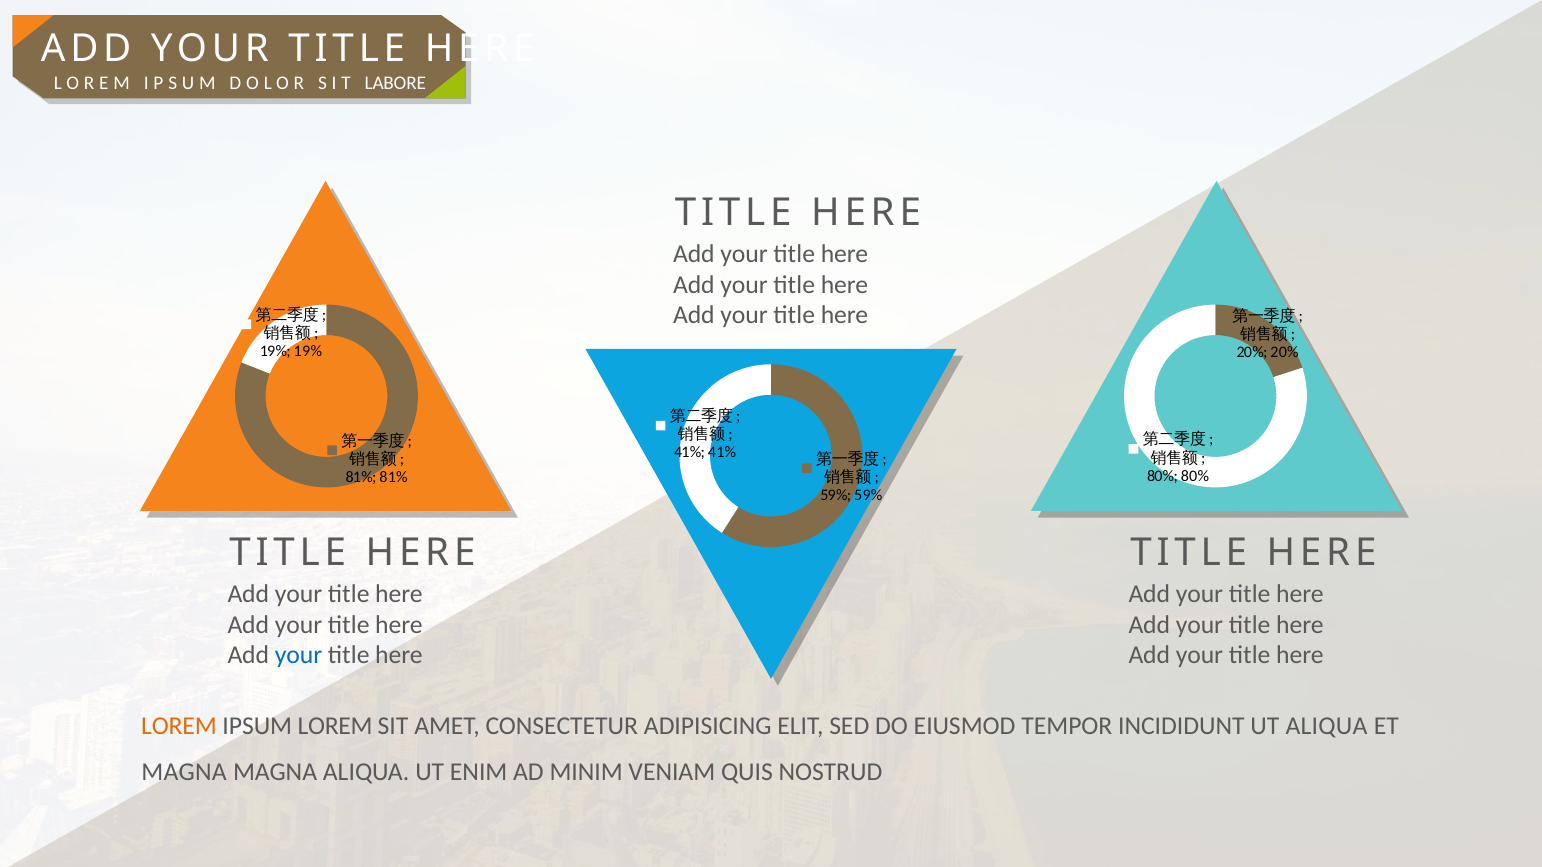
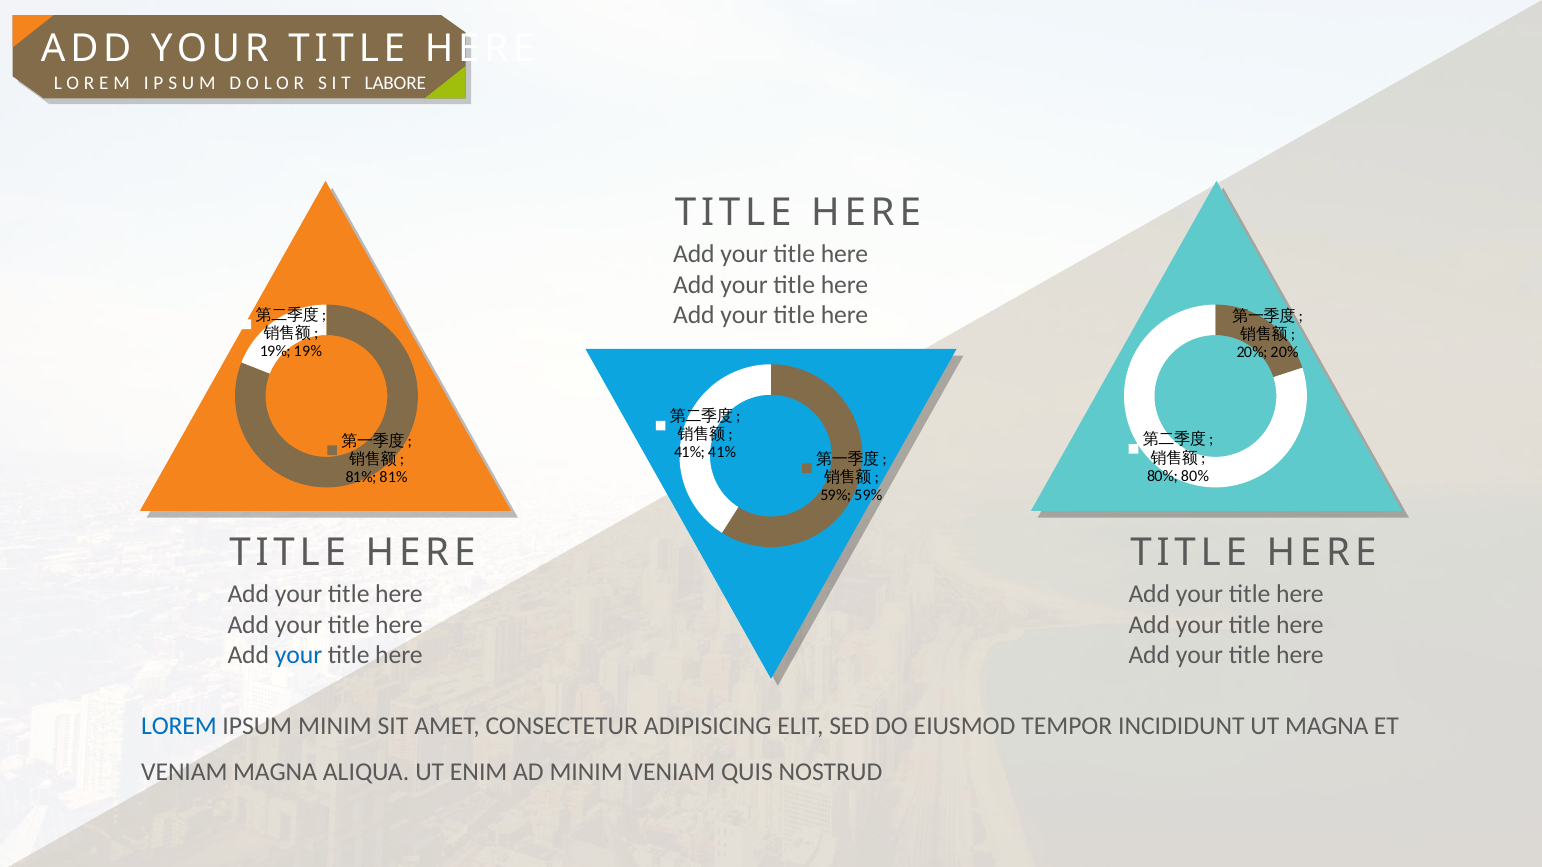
LOREM at (179, 726) colour: orange -> blue
IPSUM LOREM: LOREM -> MINIM
UT ALIQUA: ALIQUA -> MAGNA
MAGNA at (184, 772): MAGNA -> VENIAM
